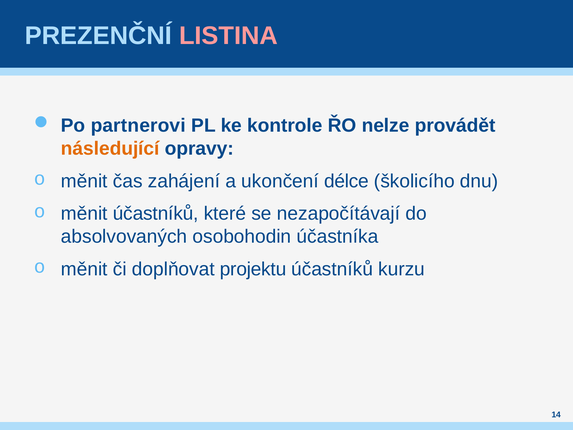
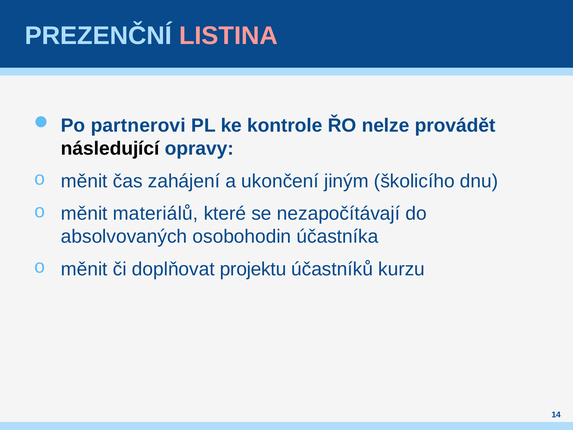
následující colour: orange -> black
délce: délce -> jiným
měnit účastníků: účastníků -> materiálů
